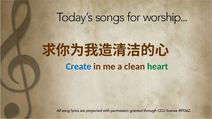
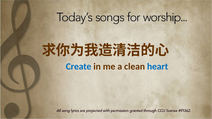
heart colour: green -> blue
